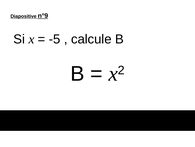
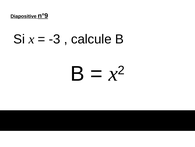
-5: -5 -> -3
